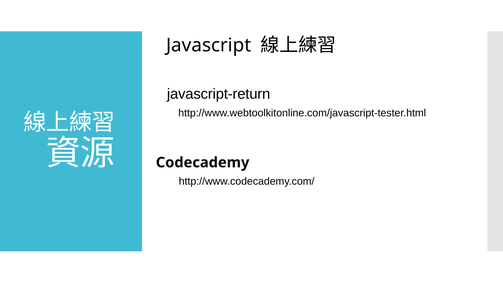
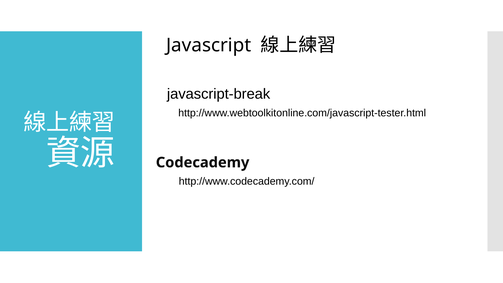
javascript-return: javascript-return -> javascript-break
